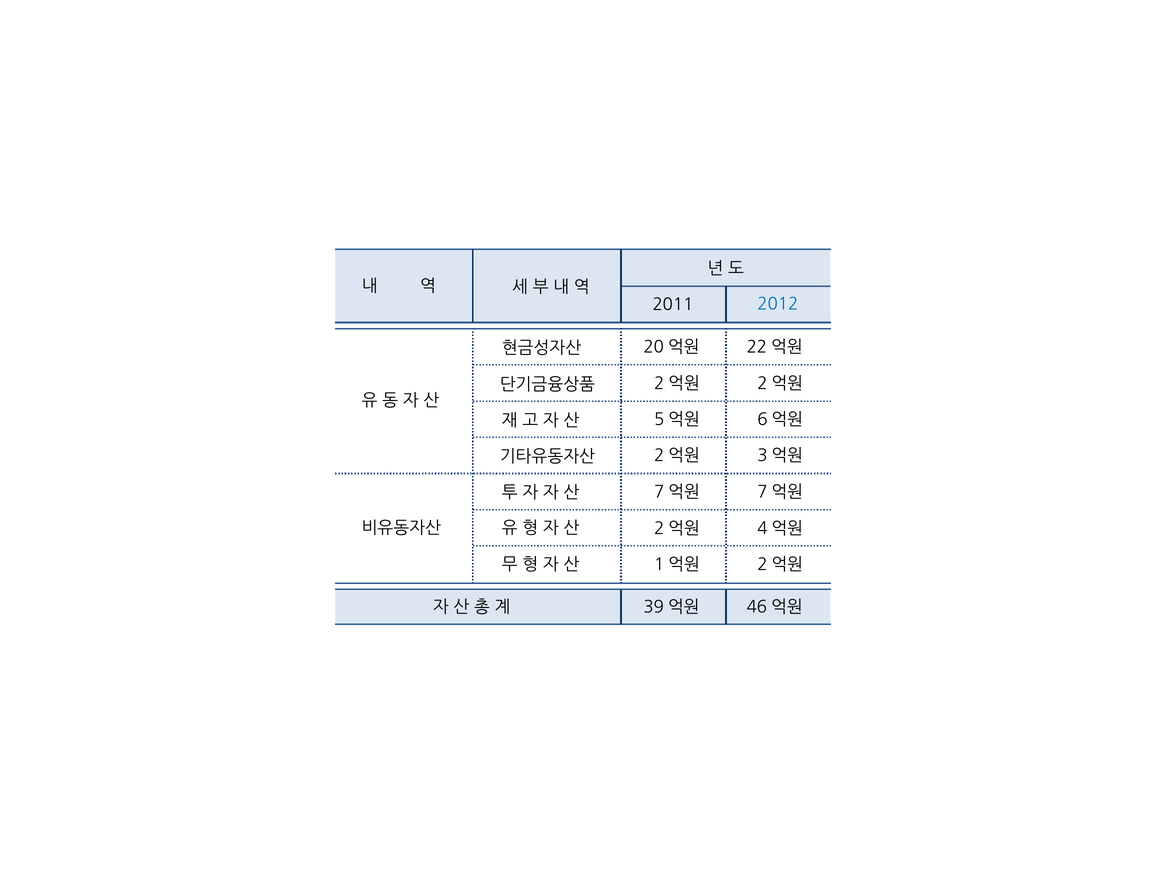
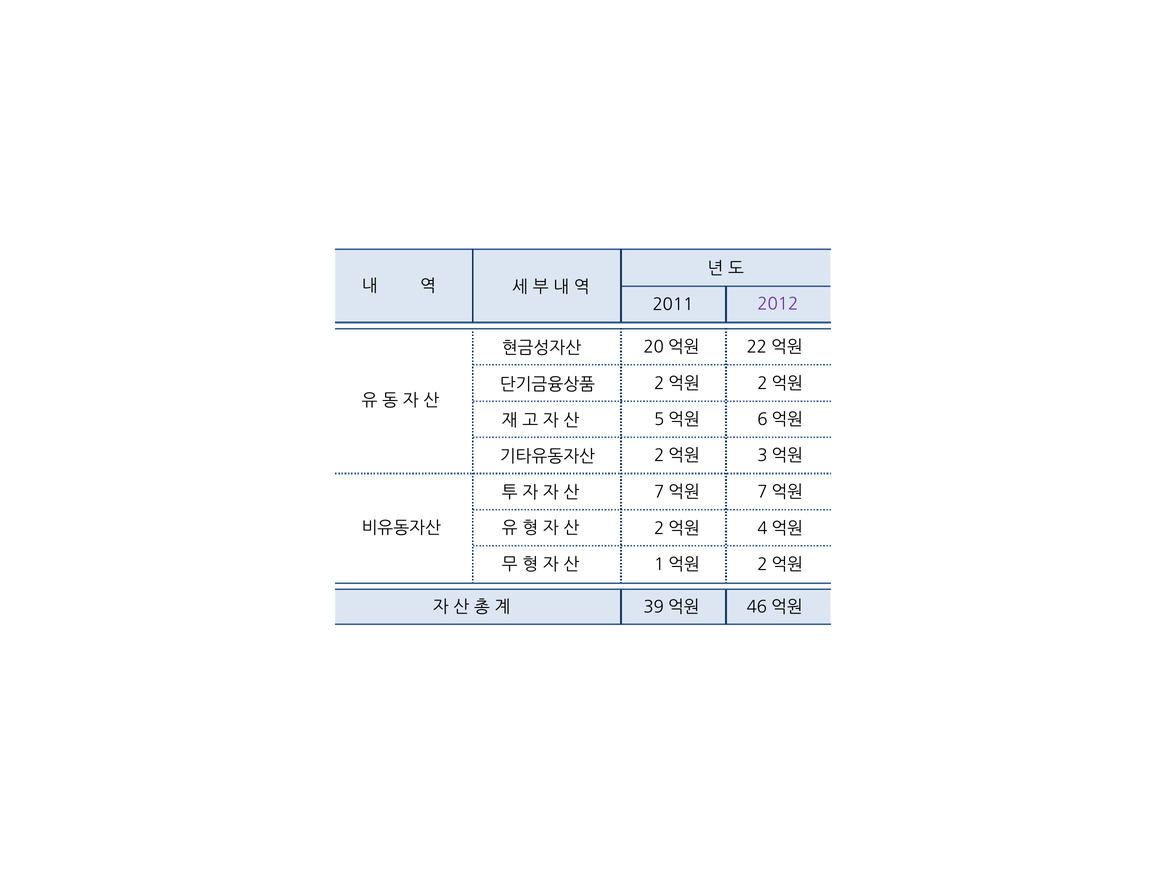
2012 colour: blue -> purple
